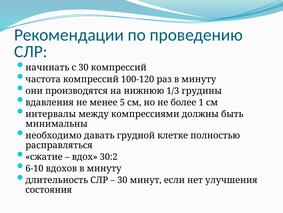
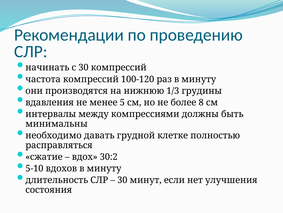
1: 1 -> 8
6-10: 6-10 -> 5-10
